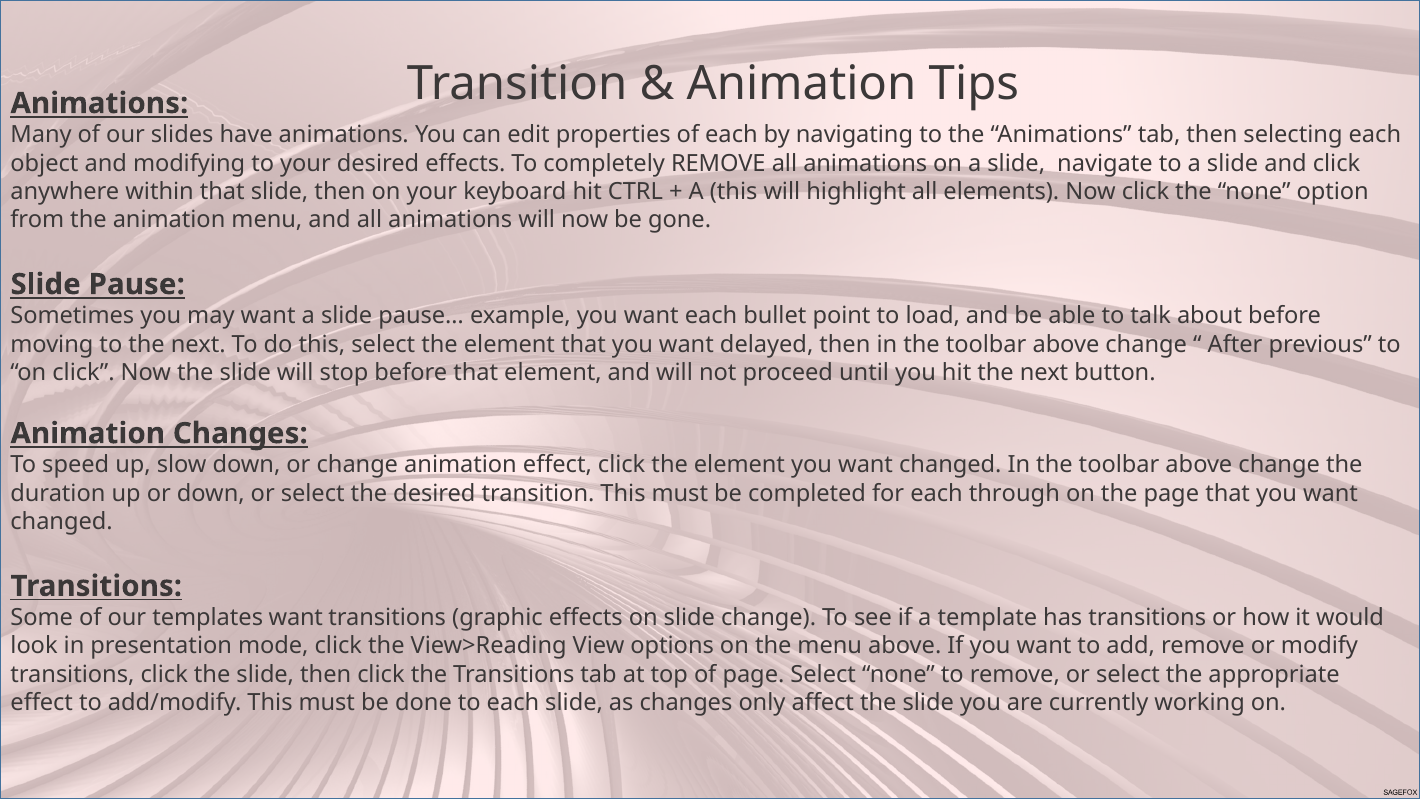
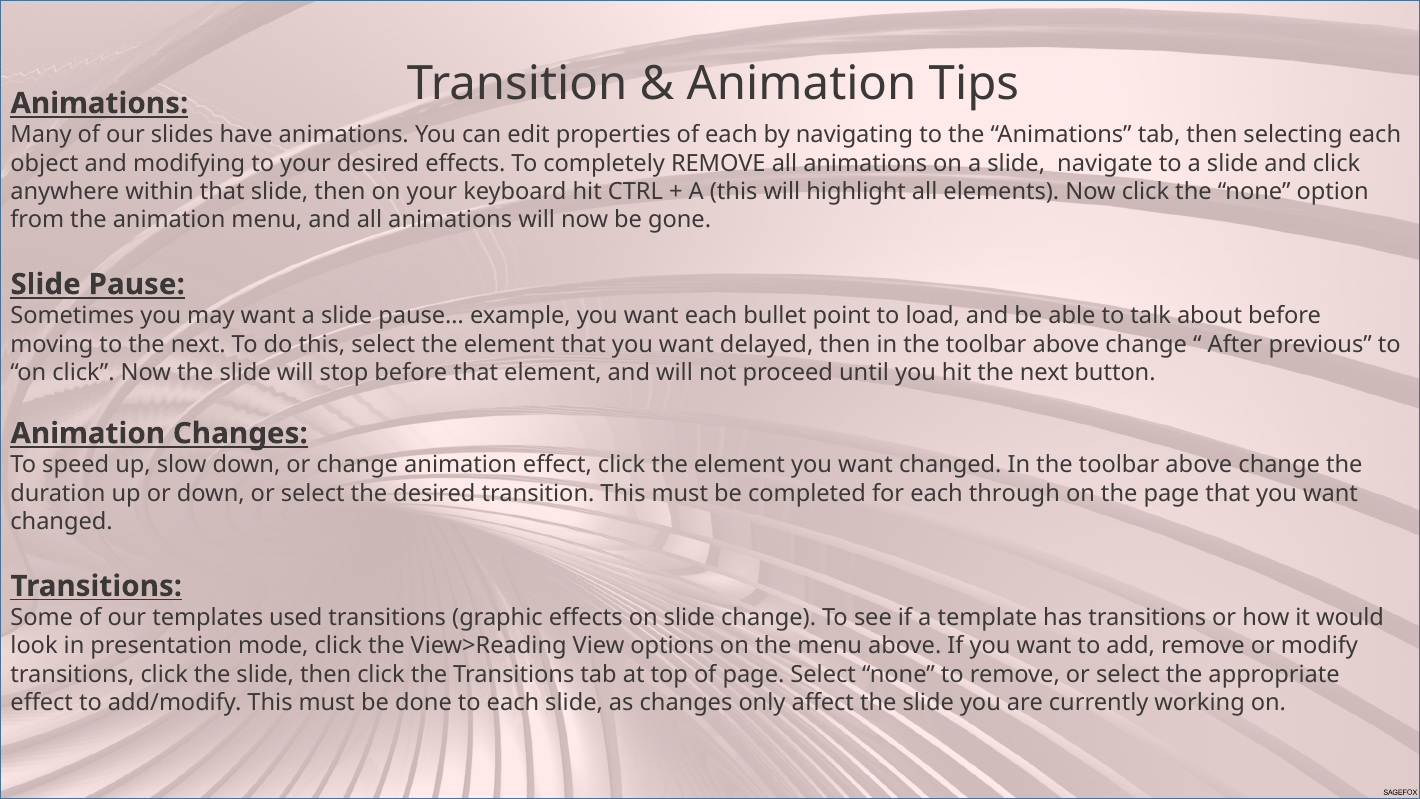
templates want: want -> used
